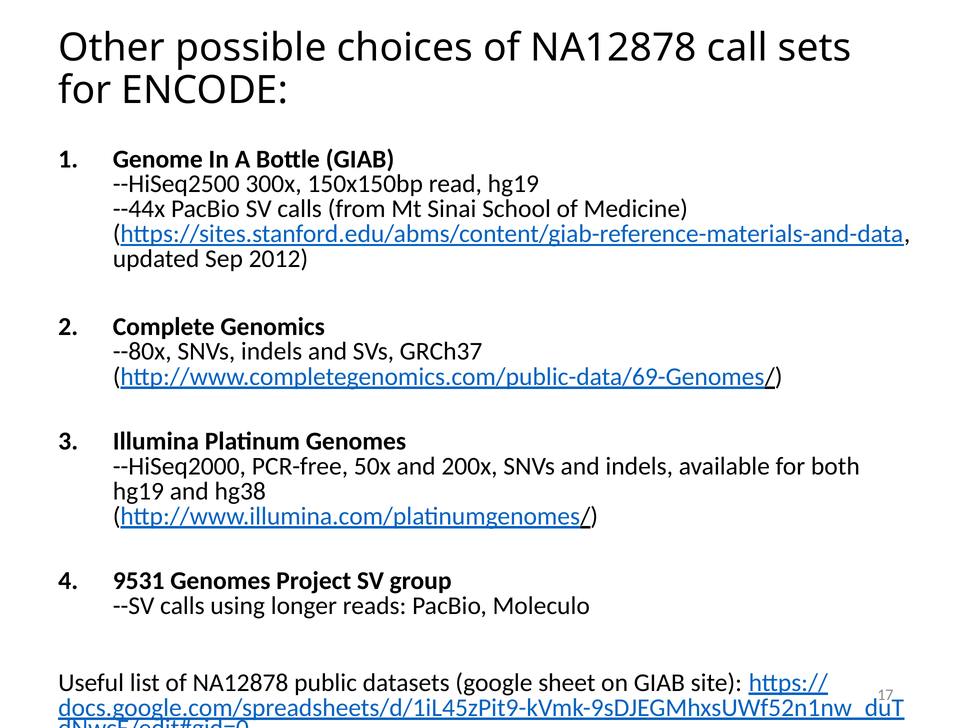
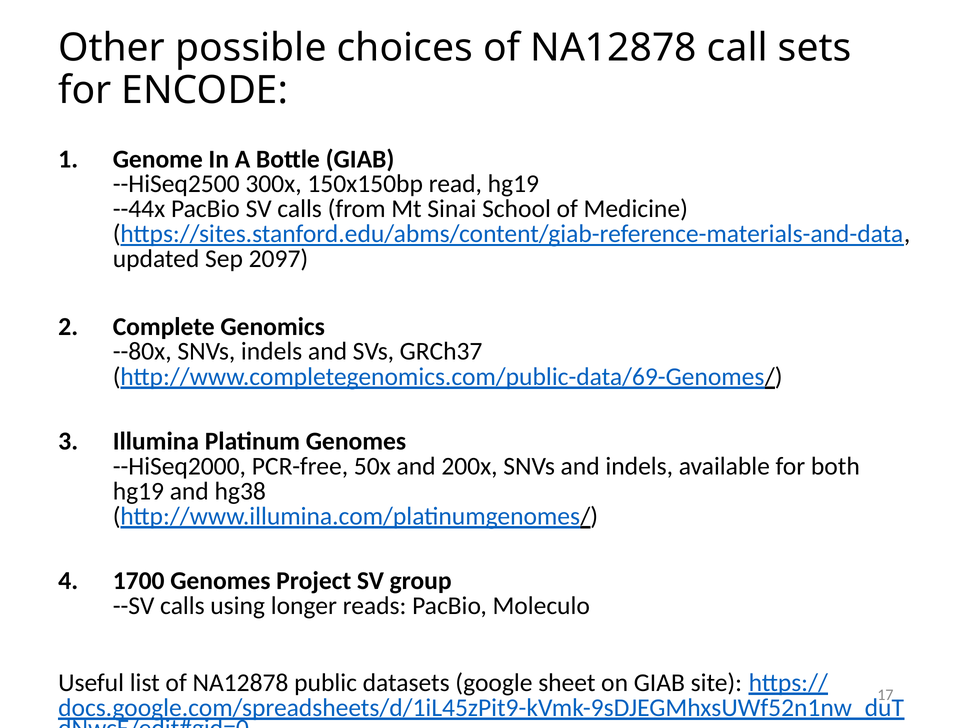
2012: 2012 -> 2097
9531: 9531 -> 1700
